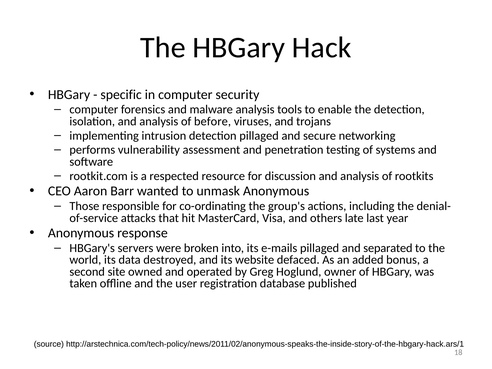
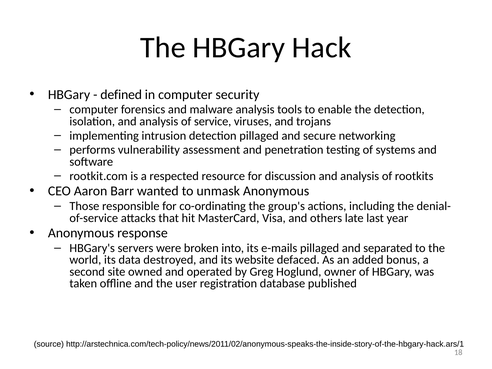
specific: specific -> defined
before: before -> service
